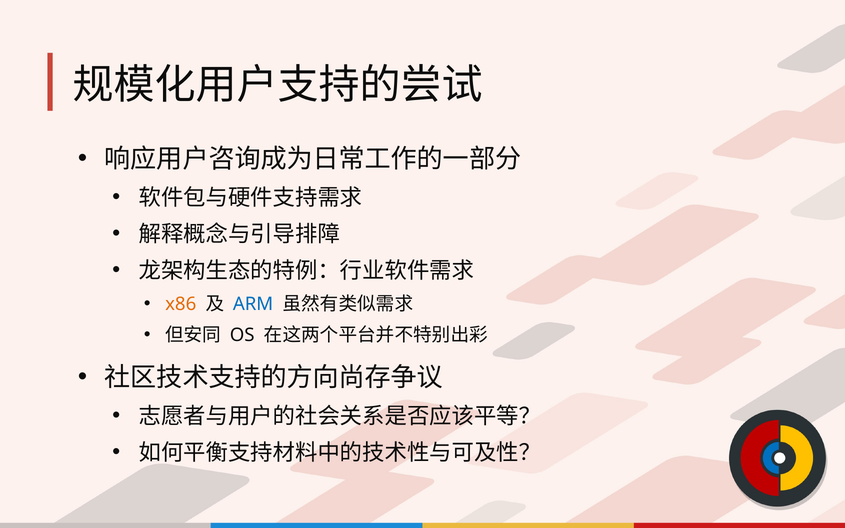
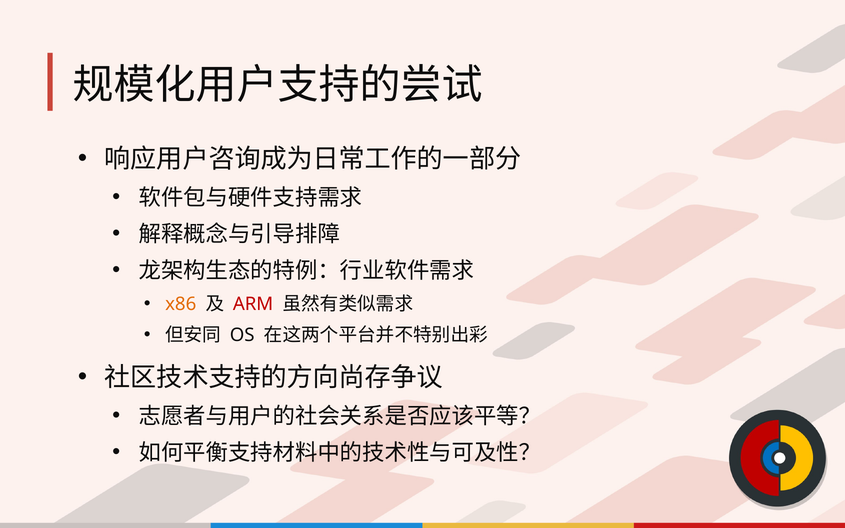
ARM colour: blue -> red
